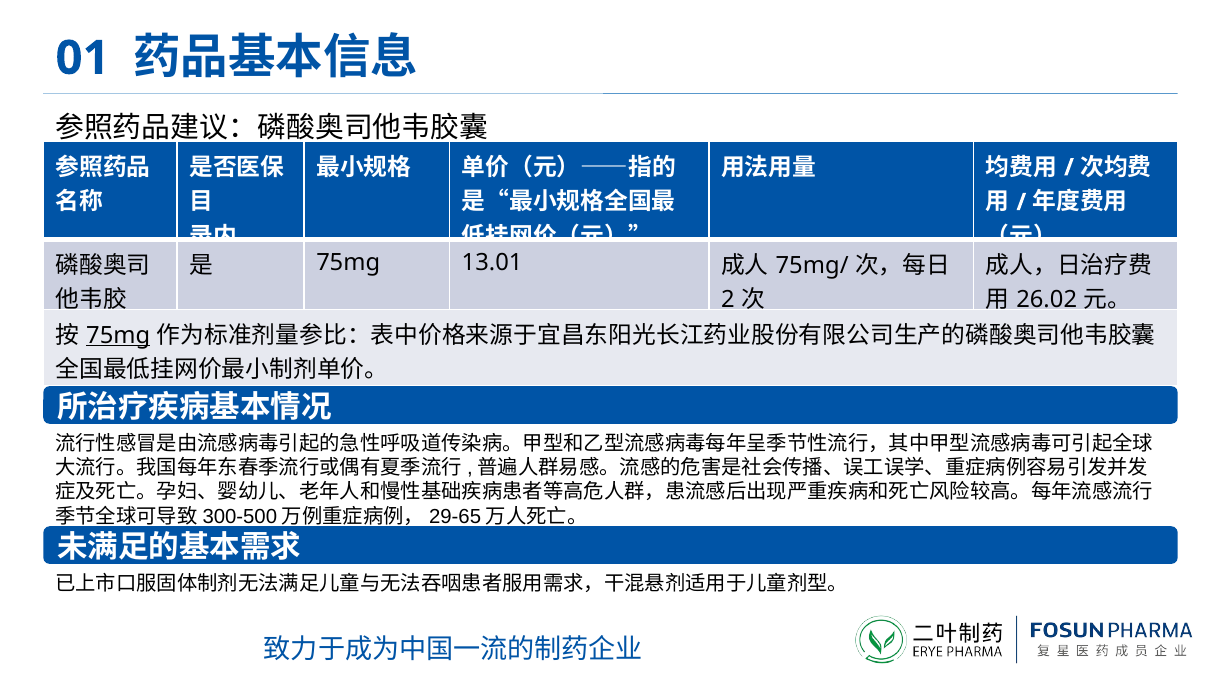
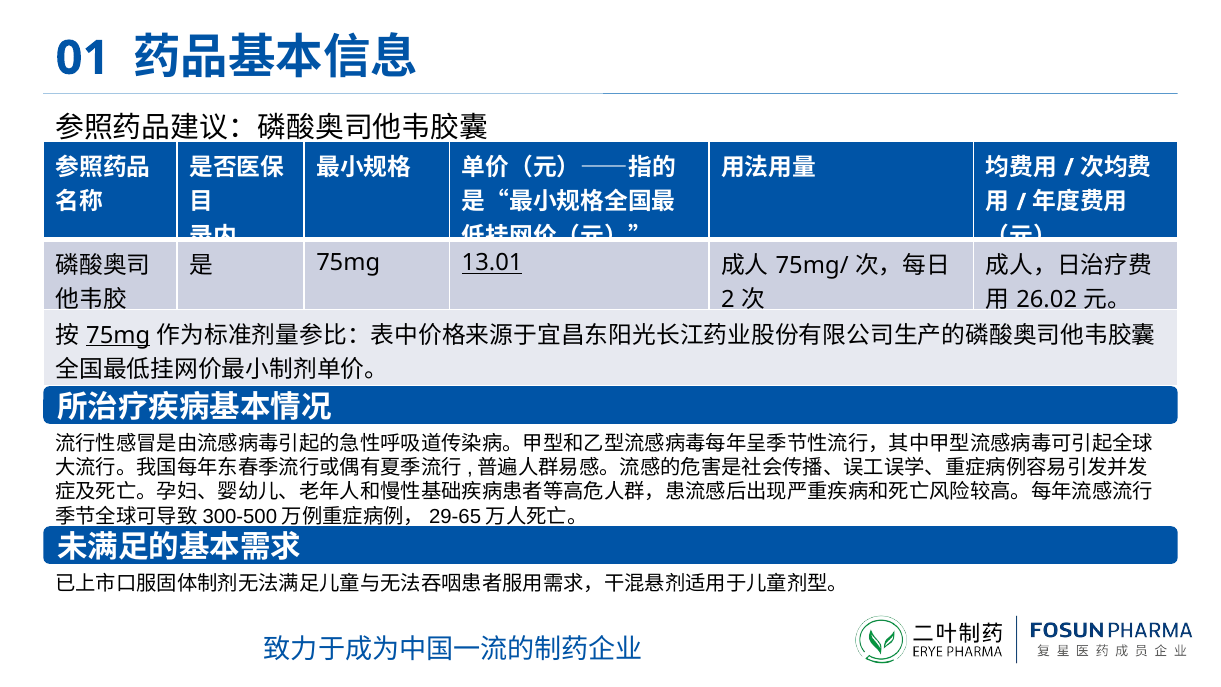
13.01 underline: none -> present
